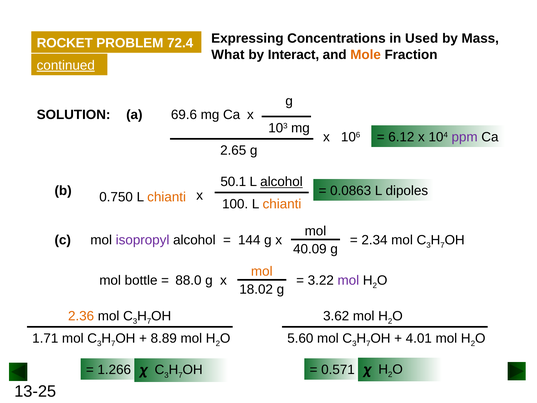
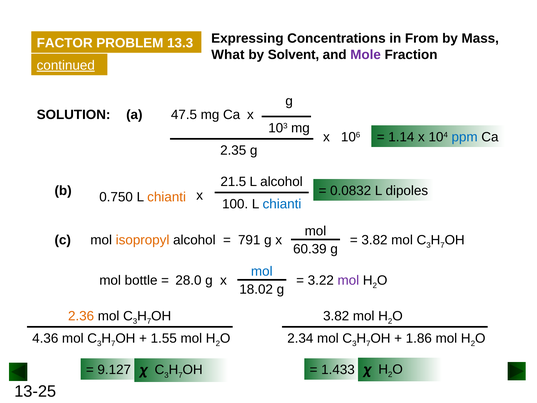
ROCKET: ROCKET -> FACTOR
72.4: 72.4 -> 13.3
Used: Used -> From
Interact: Interact -> Solvent
Mole colour: orange -> purple
69.6: 69.6 -> 47.5
6.12: 6.12 -> 1.14
ppm colour: purple -> blue
2.65: 2.65 -> 2.35
50.1: 50.1 -> 21.5
alcohol at (281, 182) underline: present -> none
0.0863: 0.0863 -> 0.0832
chianti at (282, 204) colour: orange -> blue
isopropyl colour: purple -> orange
144: 144 -> 791
2.34 at (374, 240): 2.34 -> 3.82
40.09: 40.09 -> 60.39
mol at (262, 271) colour: orange -> blue
88.0: 88.0 -> 28.0
3.62 at (336, 316): 3.62 -> 3.82
1.71: 1.71 -> 4.36
8.89: 8.89 -> 1.55
5.60: 5.60 -> 2.34
4.01: 4.01 -> 1.86
1.266: 1.266 -> 9.127
0.571: 0.571 -> 1.433
